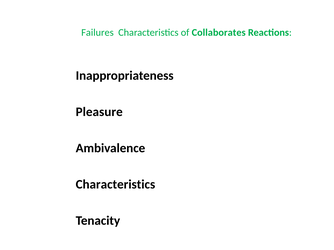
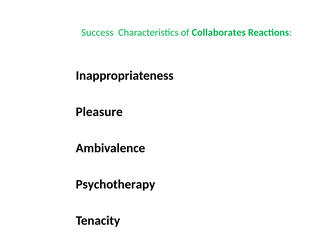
Failures: Failures -> Success
Characteristics at (115, 185): Characteristics -> Psychotherapy
